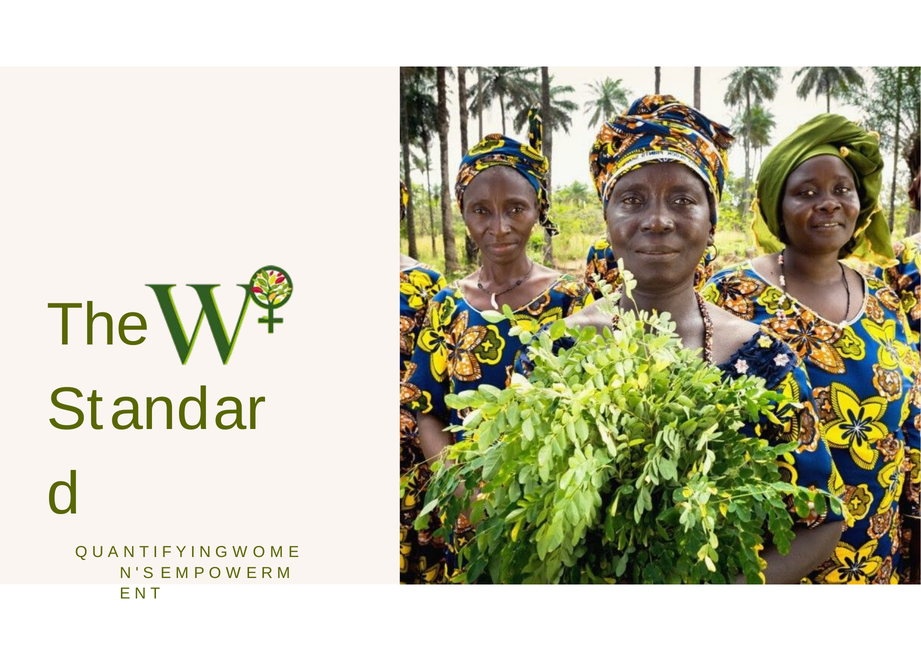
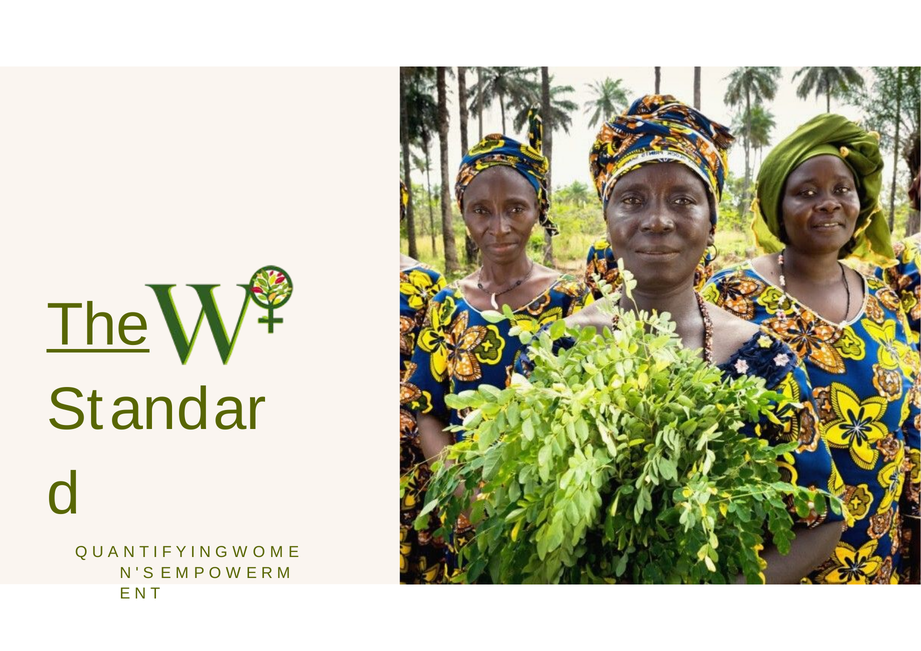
The underline: none -> present
